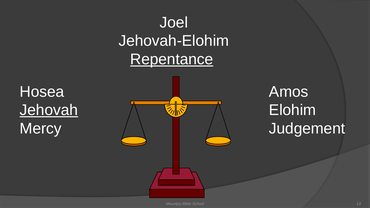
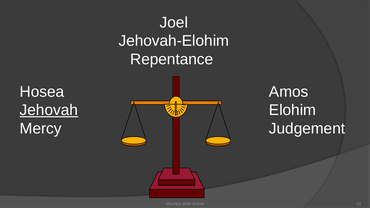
Repentance underline: present -> none
